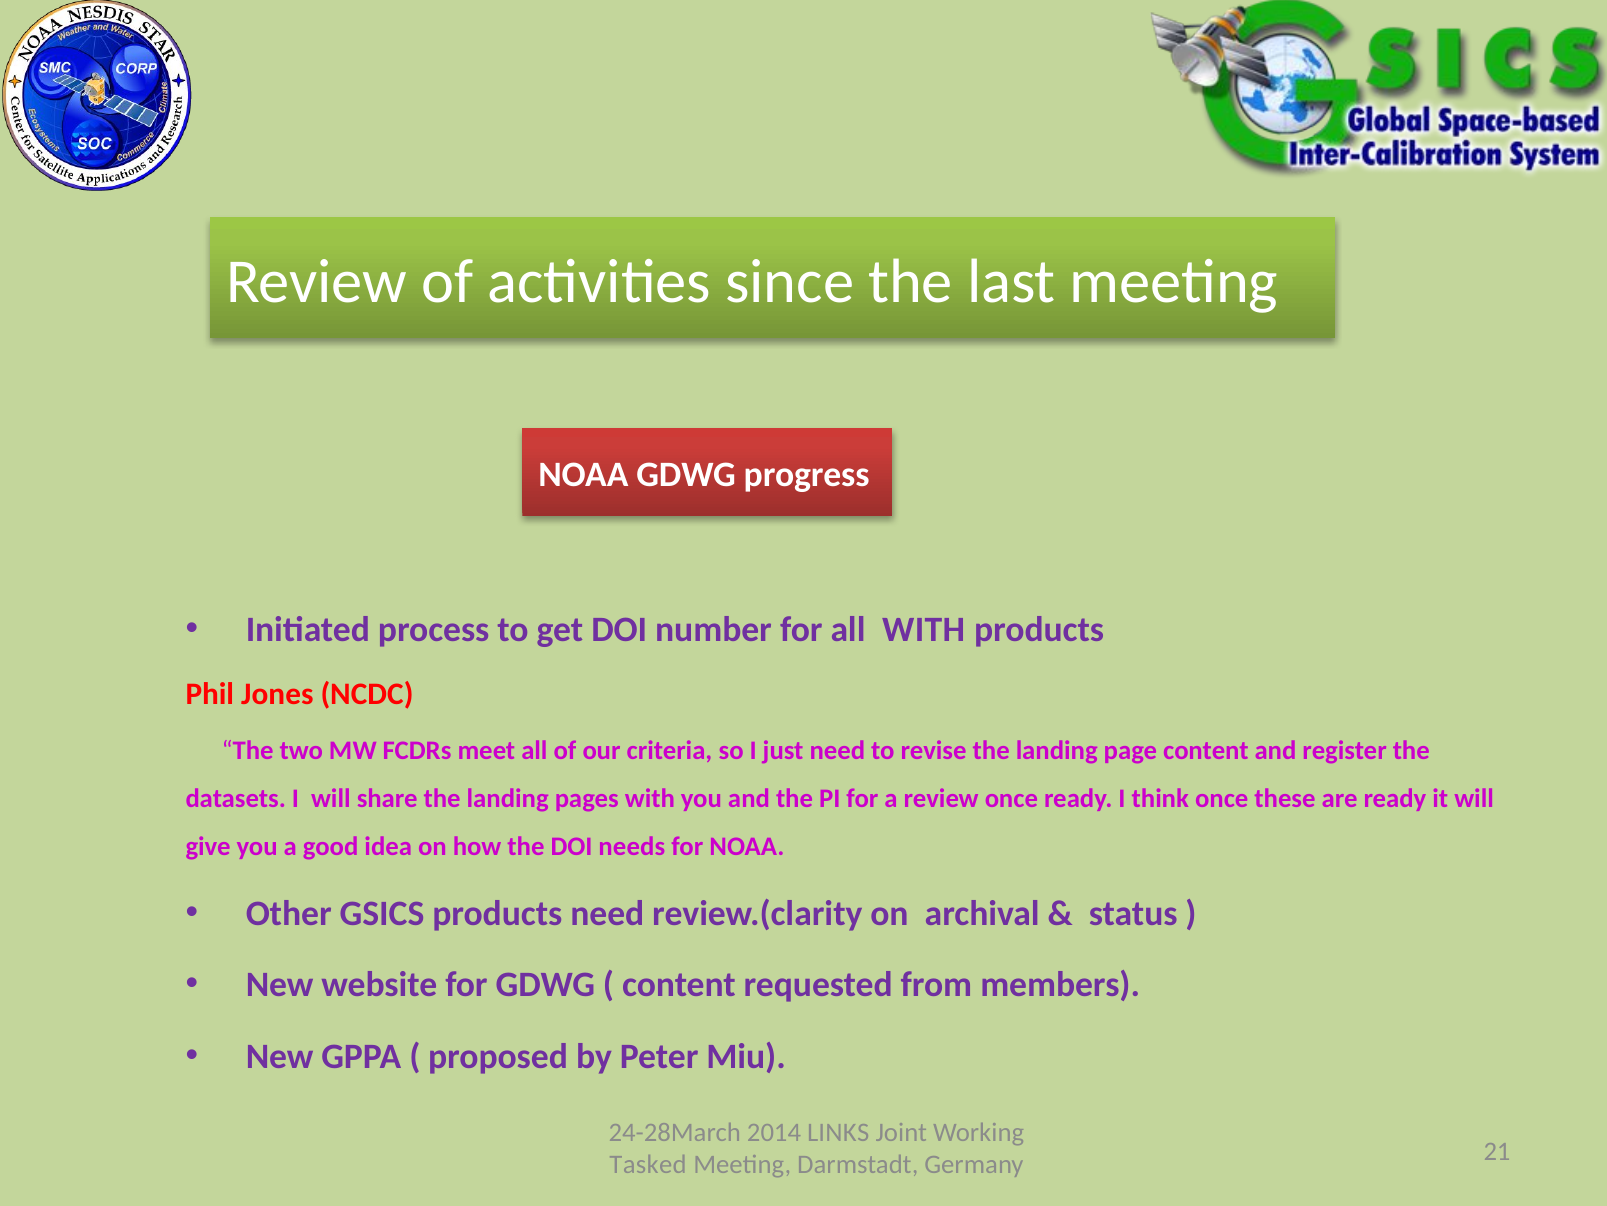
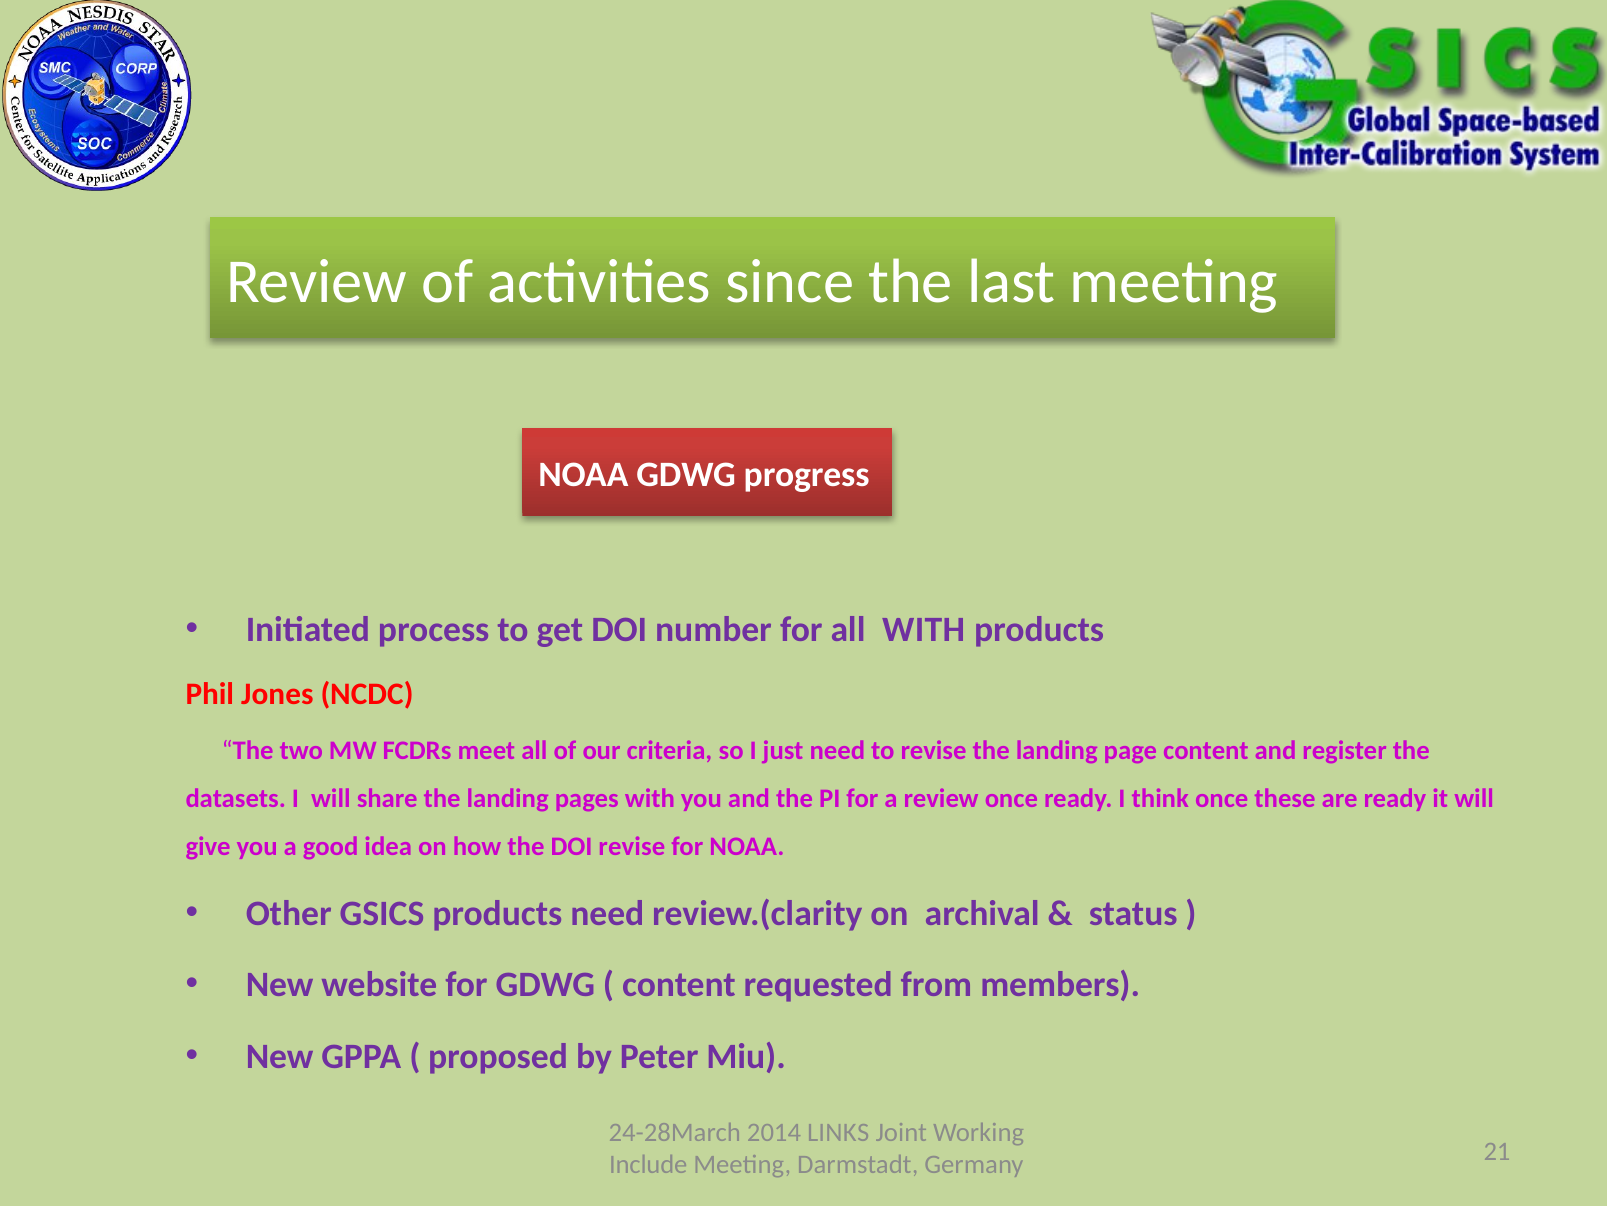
DOI needs: needs -> revise
Tasked: Tasked -> Include
